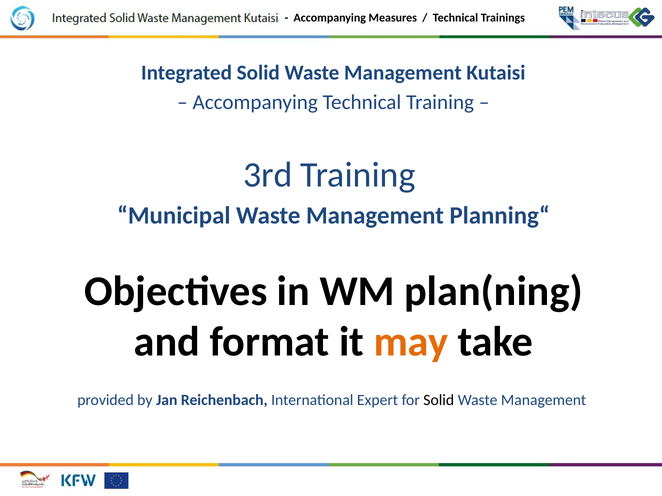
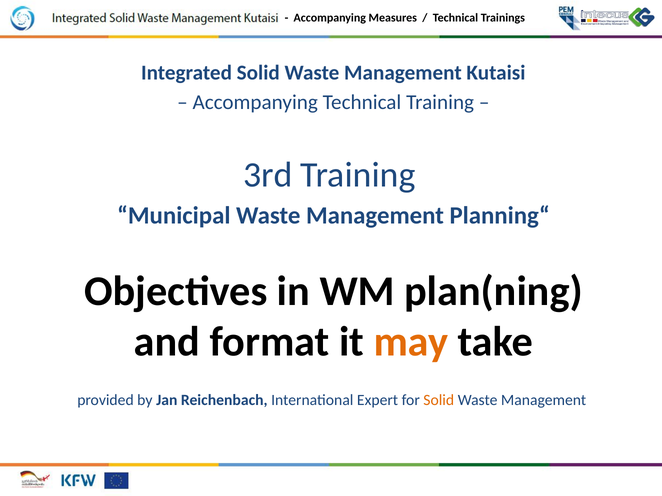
Solid at (439, 401) colour: black -> orange
